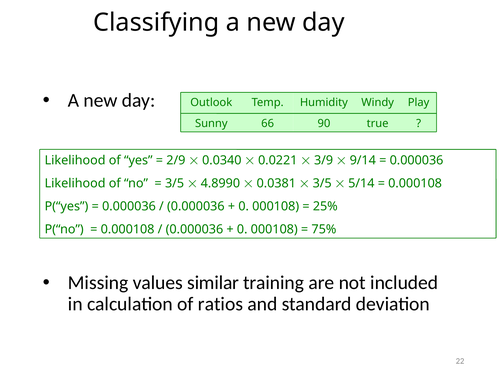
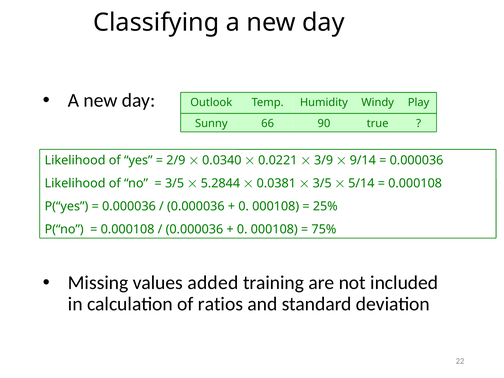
4.8990: 4.8990 -> 5.2844
similar: similar -> added
